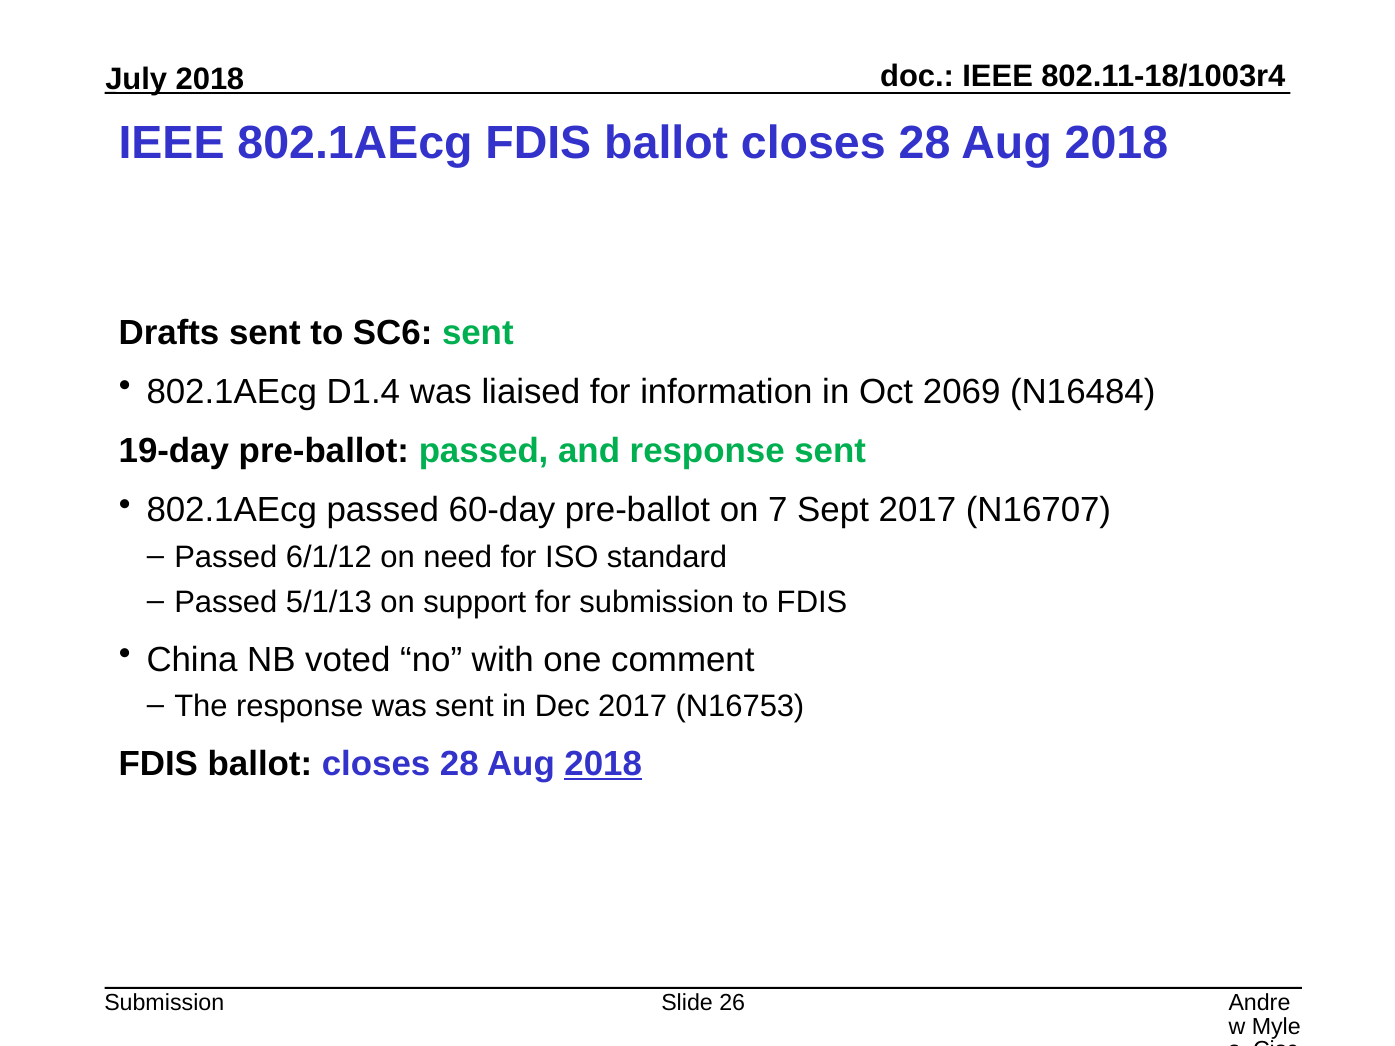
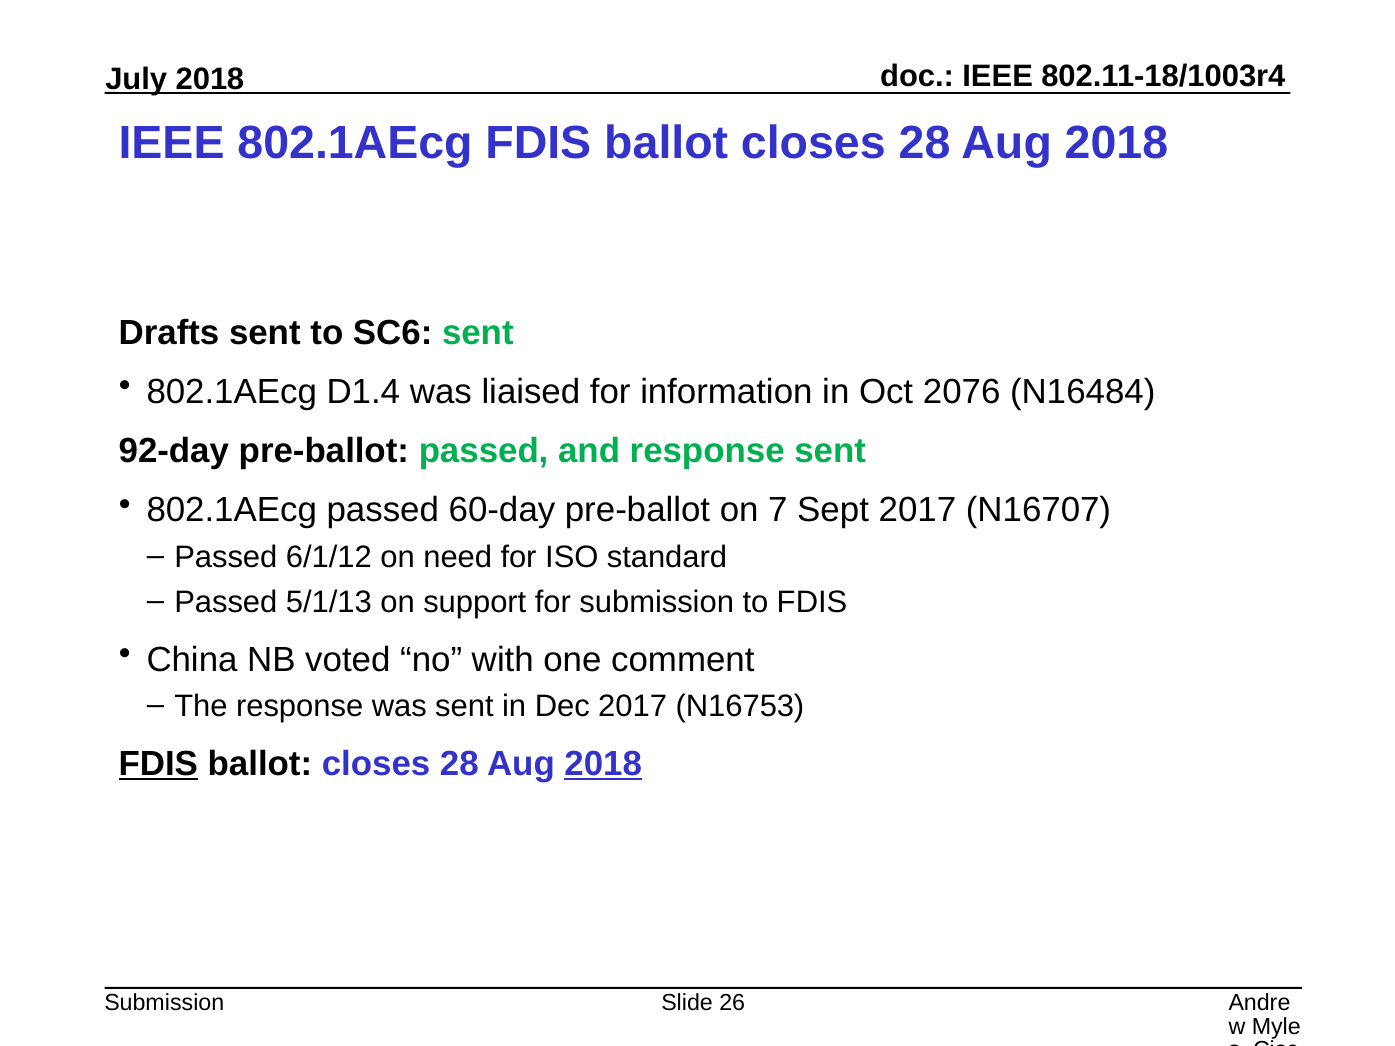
2069: 2069 -> 2076
19-day: 19-day -> 92-day
FDIS at (158, 764) underline: none -> present
